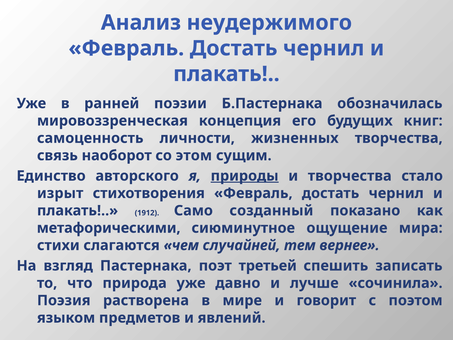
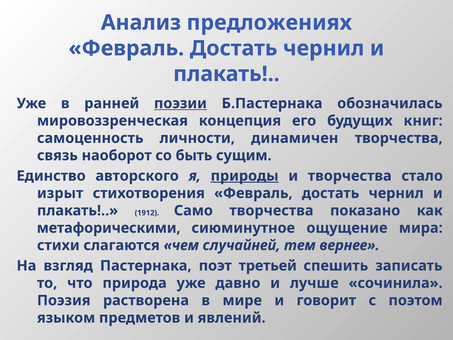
неудержимого: неудержимого -> предложениях
поэзии underline: none -> present
жизненных: жизненных -> динамичен
этом: этом -> быть
Само созданный: созданный -> творчества
